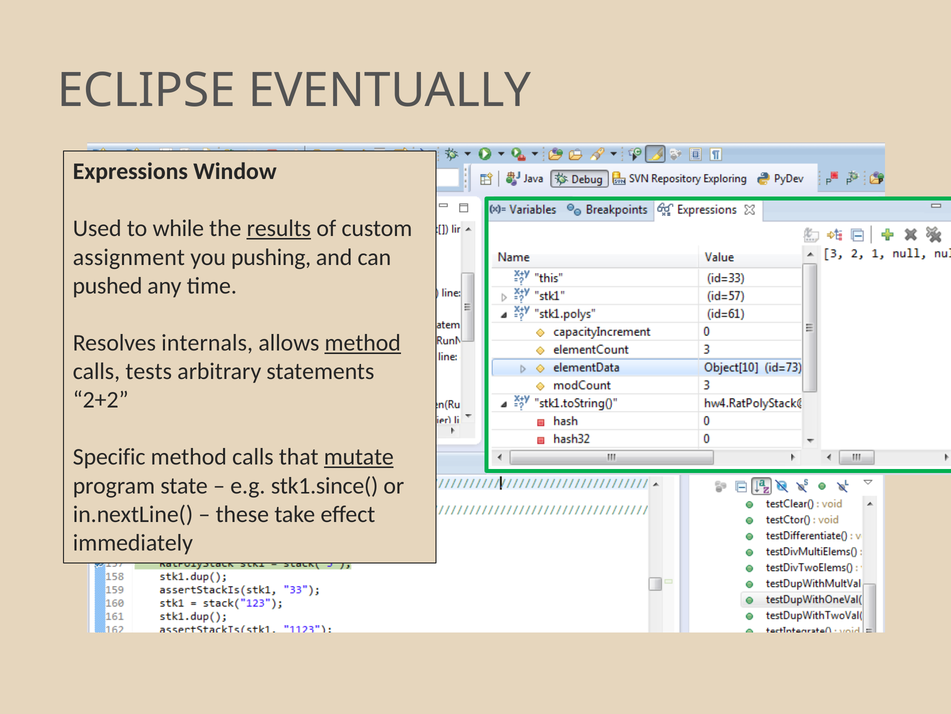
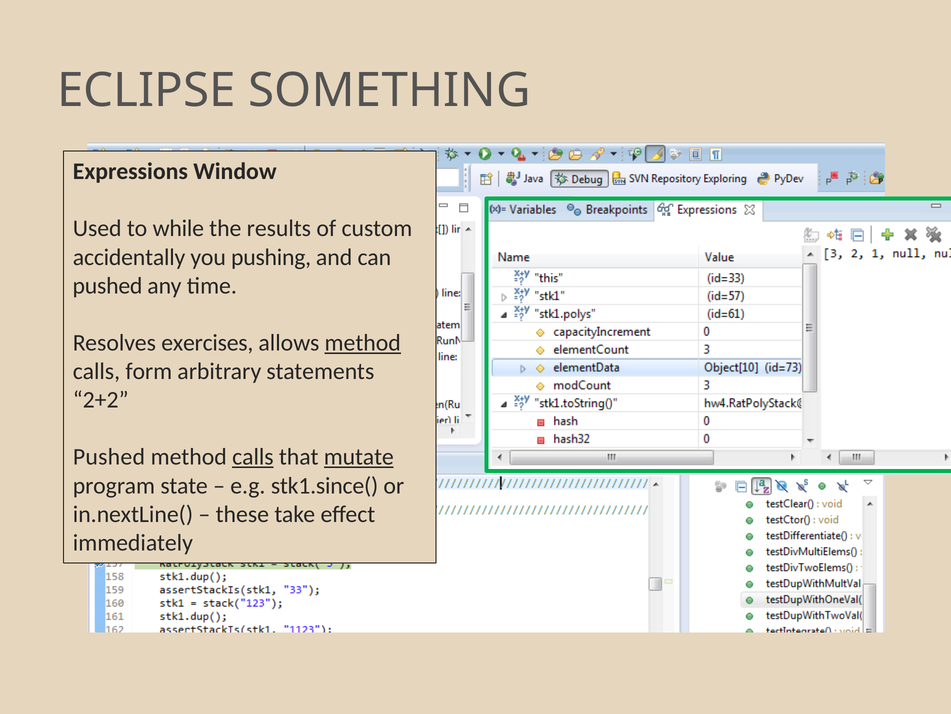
EVENTUALLY: EVENTUALLY -> SOMETHING
results underline: present -> none
assignment: assignment -> accidentally
internals: internals -> exercises
tests: tests -> form
Specific at (109, 457): Specific -> Pushed
calls at (253, 457) underline: none -> present
